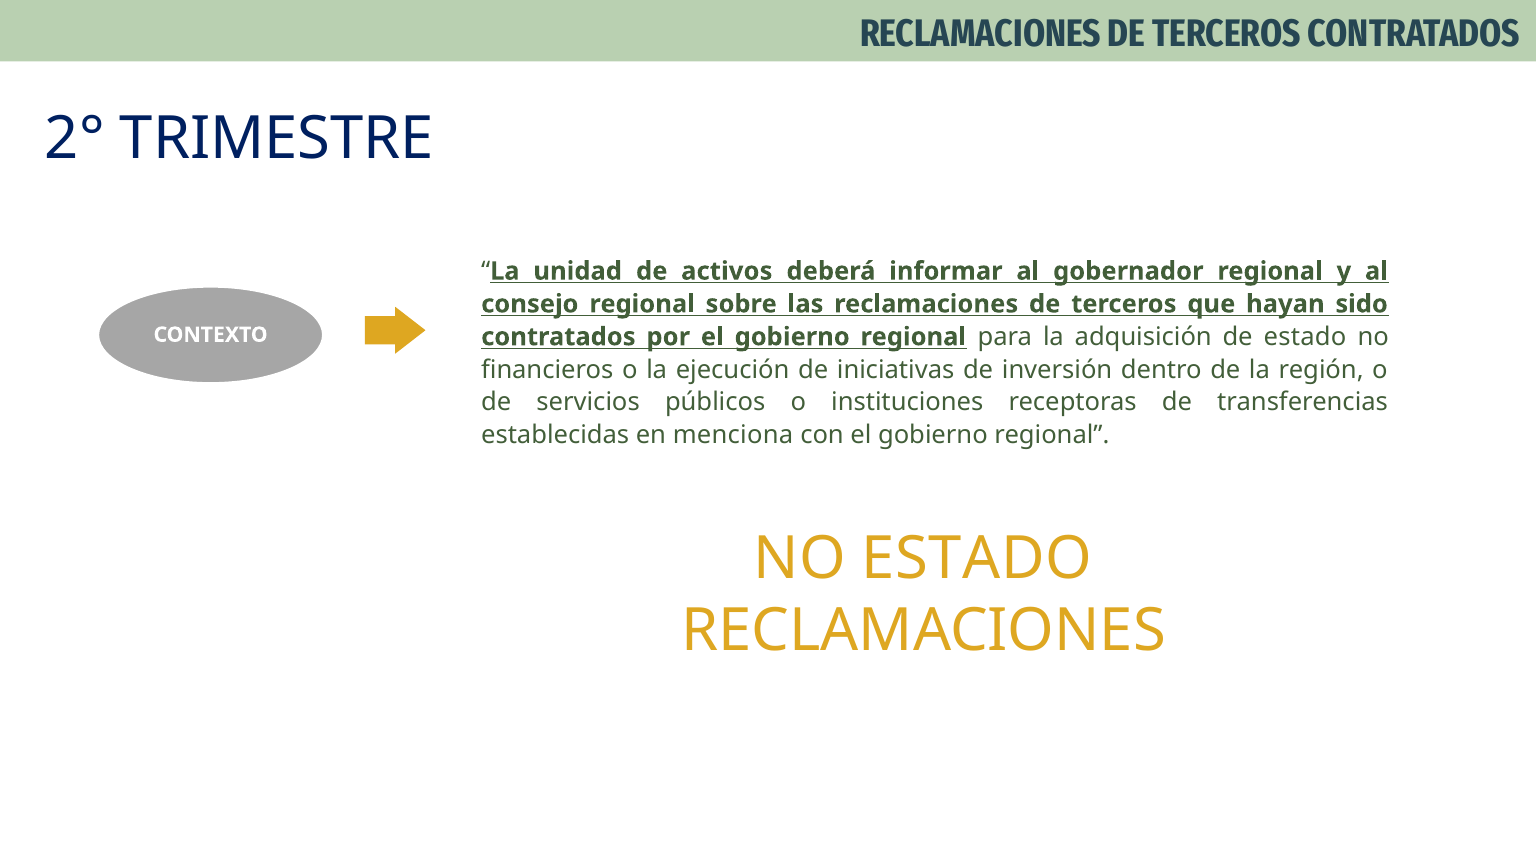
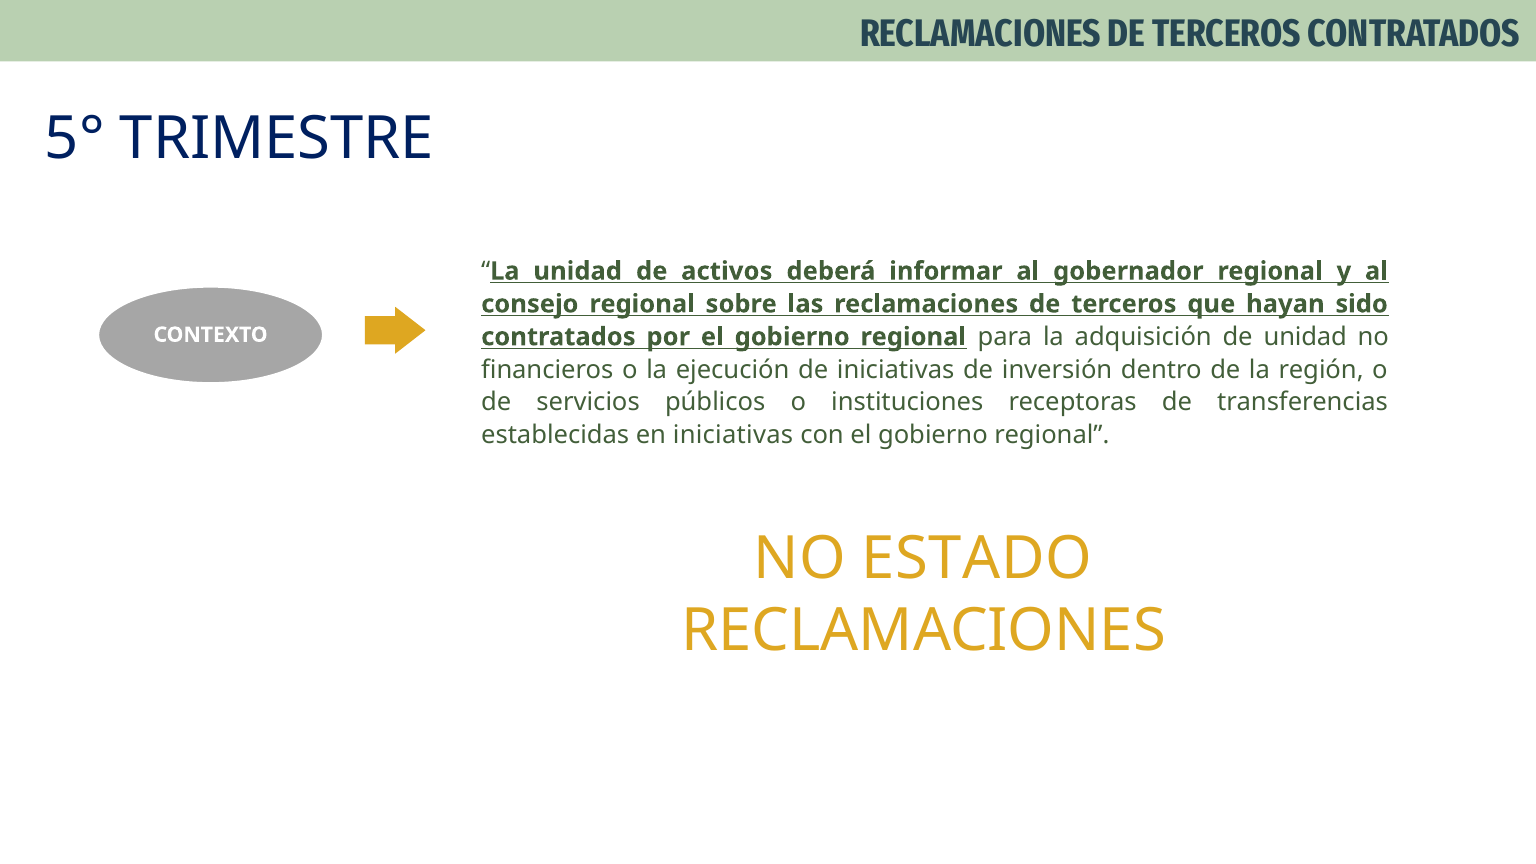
2°: 2° -> 5°
de estado: estado -> unidad
en menciona: menciona -> iniciativas
